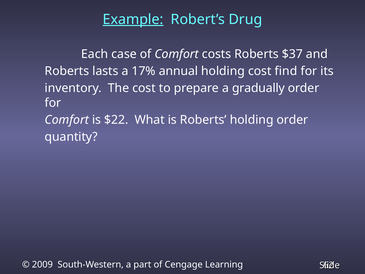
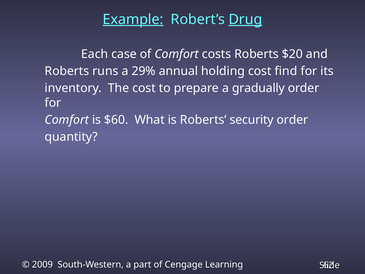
Drug underline: none -> present
$37: $37 -> $20
lasts: lasts -> runs
17%: 17% -> 29%
$22: $22 -> $60
Roberts holding: holding -> security
